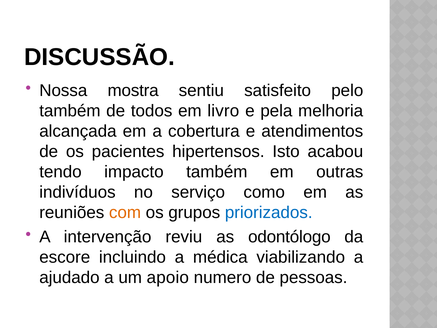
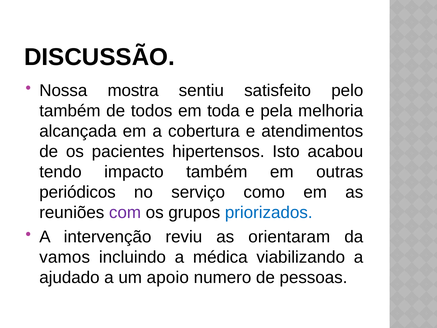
livro: livro -> toda
indivíduos: indivíduos -> periódicos
com colour: orange -> purple
odontólogo: odontólogo -> orientaram
escore: escore -> vamos
